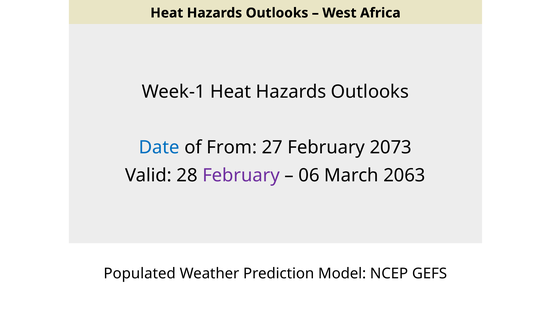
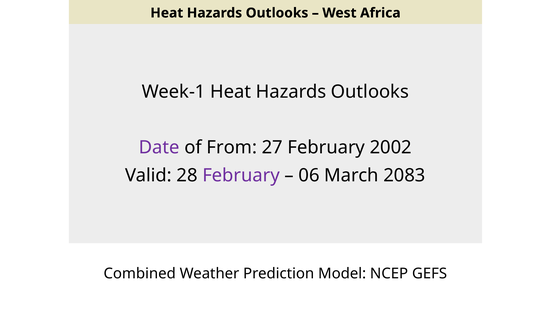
Date colour: blue -> purple
2073: 2073 -> 2002
2063: 2063 -> 2083
Populated: Populated -> Combined
